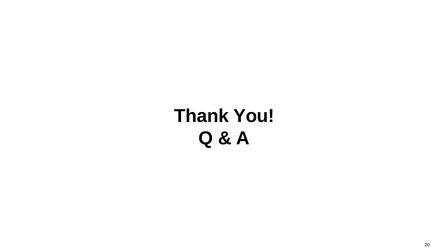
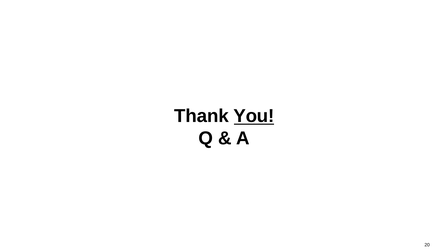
You underline: none -> present
